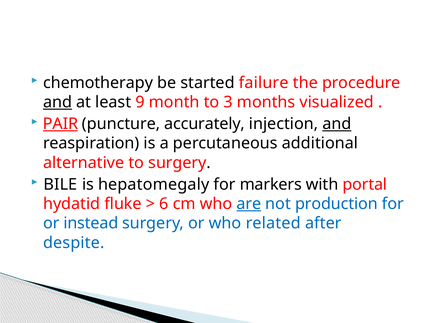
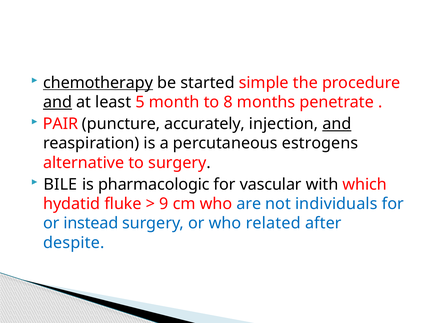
chemotherapy underline: none -> present
failure: failure -> simple
9: 9 -> 5
3: 3 -> 8
visualized: visualized -> penetrate
PAIR underline: present -> none
additional: additional -> estrogens
hepatomegaly: hepatomegaly -> pharmacologic
markers: markers -> vascular
portal: portal -> which
6: 6 -> 9
are underline: present -> none
production: production -> individuals
